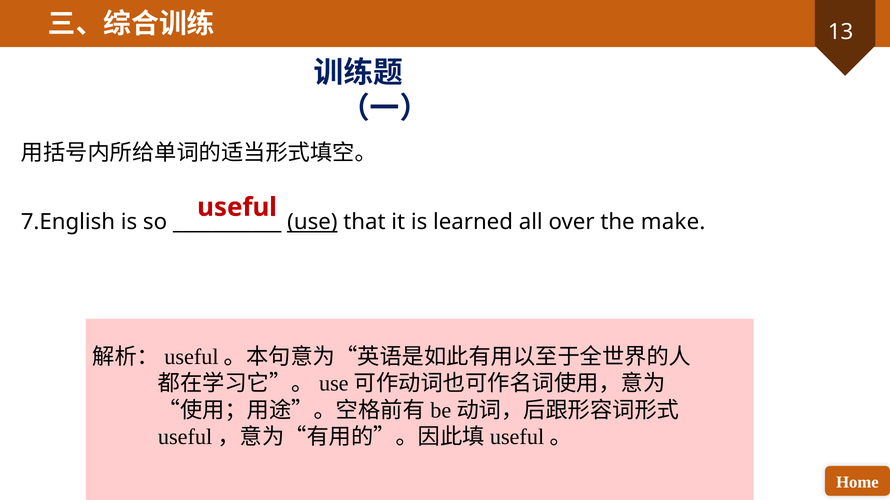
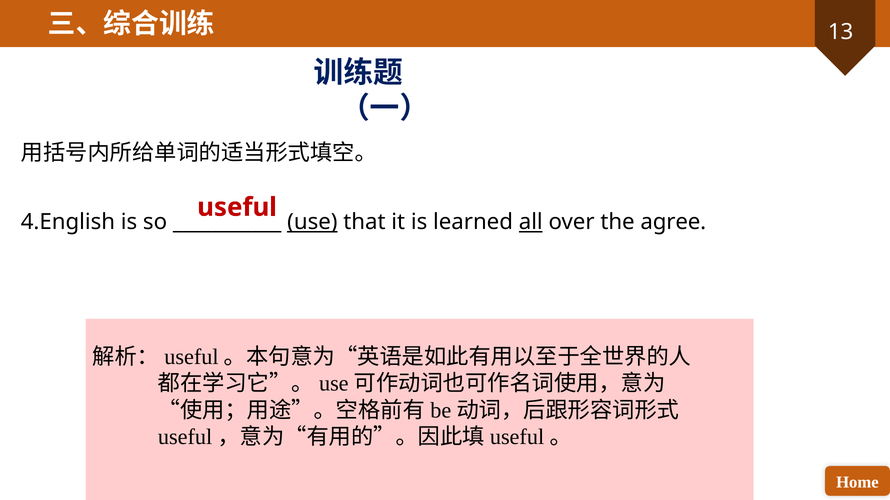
7.English: 7.English -> 4.English
all underline: none -> present
make: make -> agree
